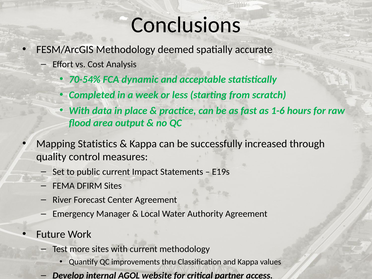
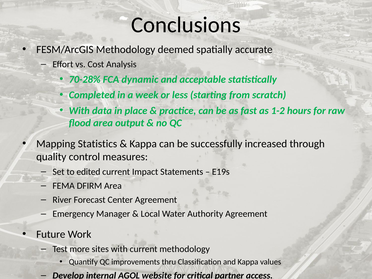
70-54%: 70-54% -> 70-28%
1-6: 1-6 -> 1-2
public: public -> edited
DFIRM Sites: Sites -> Area
